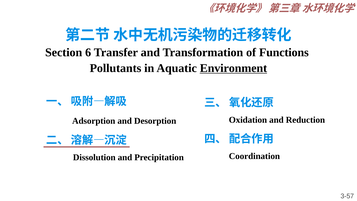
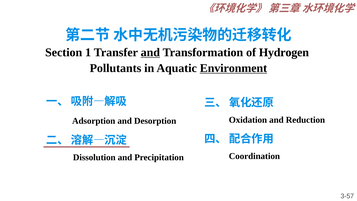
6: 6 -> 1
and at (150, 52) underline: none -> present
Functions: Functions -> Hydrogen
